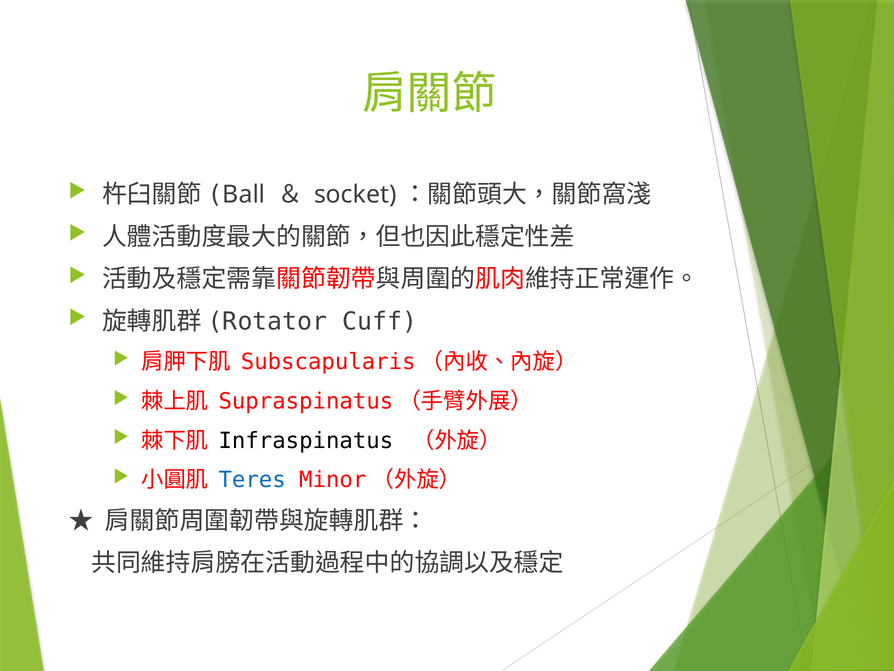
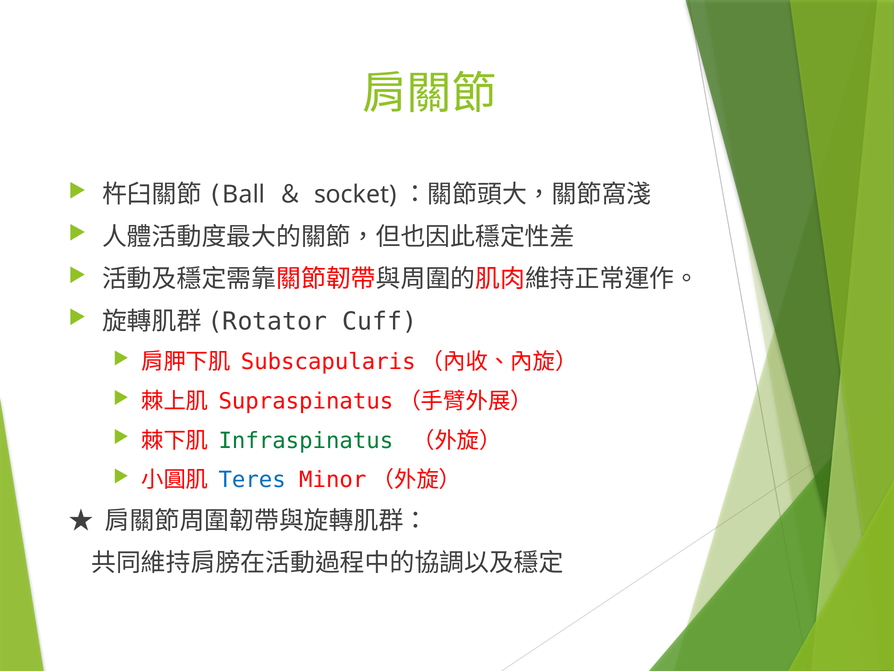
Infraspinatus colour: black -> green
